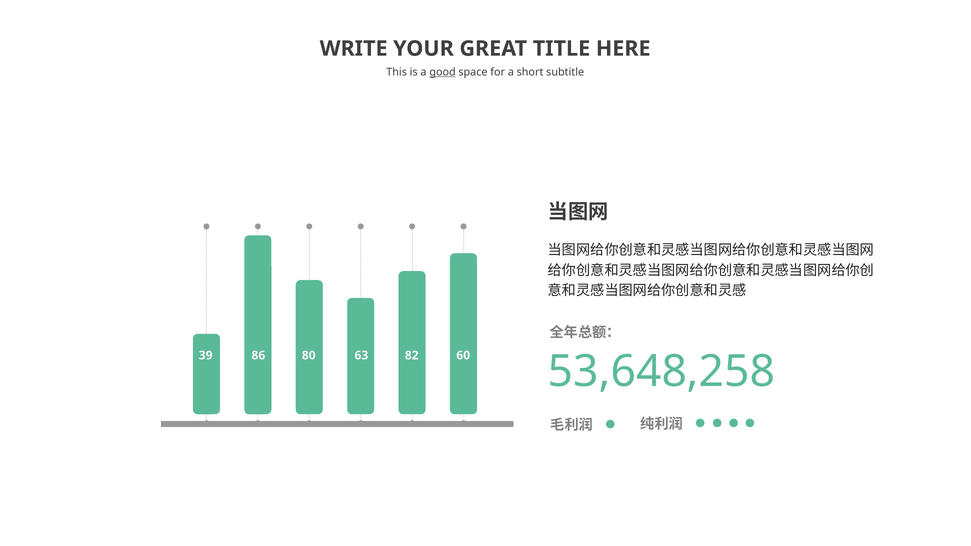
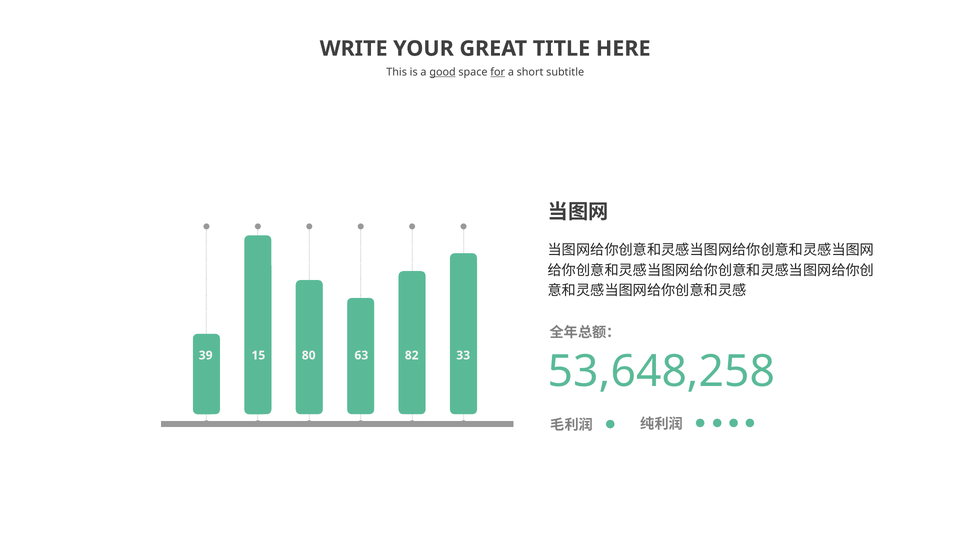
for underline: none -> present
86: 86 -> 15
60: 60 -> 33
